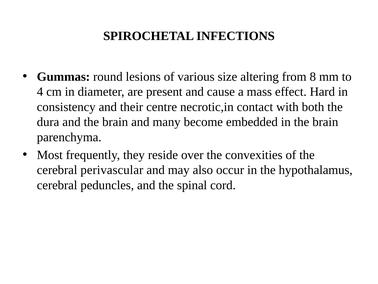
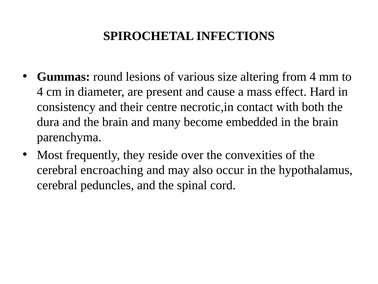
from 8: 8 -> 4
perivascular: perivascular -> encroaching
